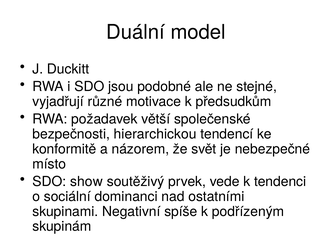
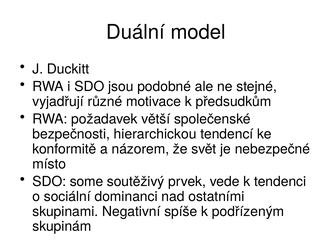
show: show -> some
